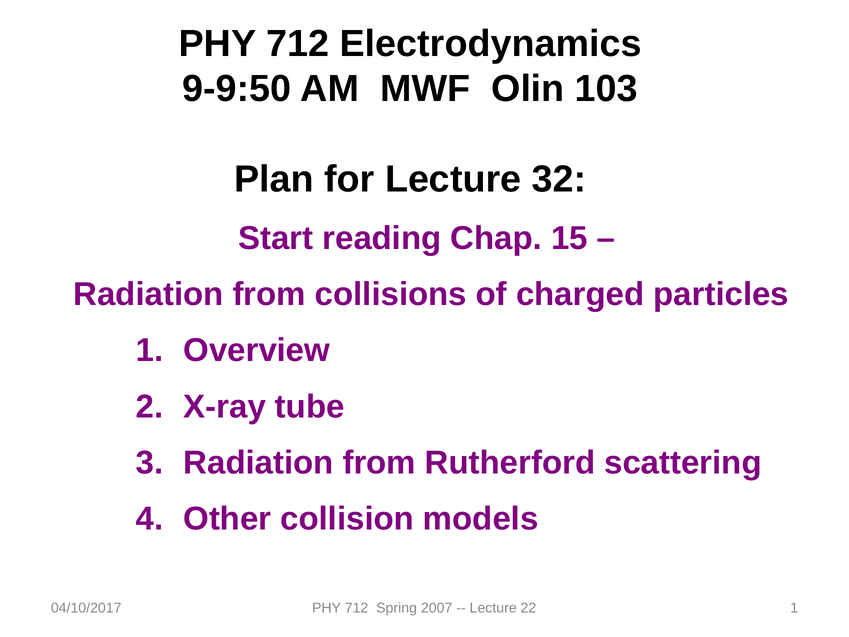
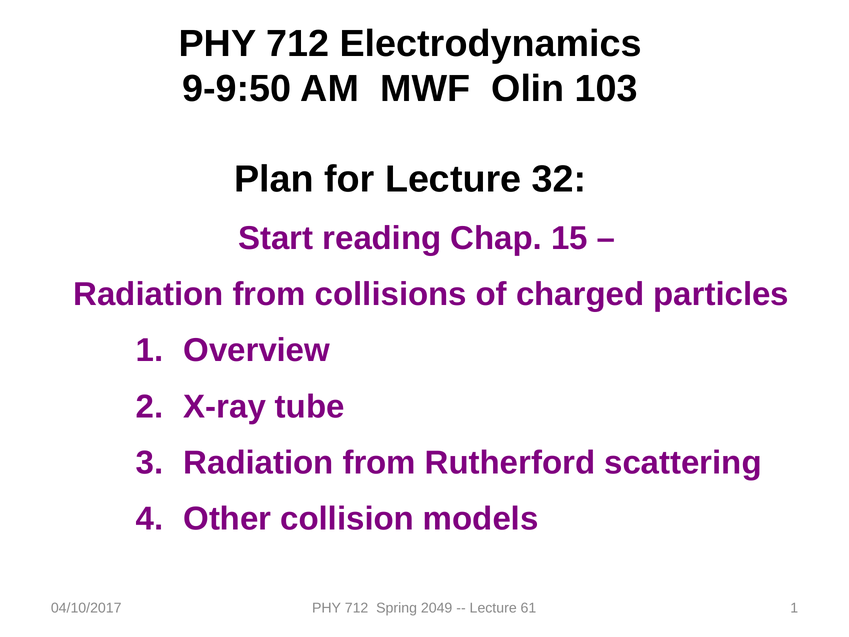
2007: 2007 -> 2049
22: 22 -> 61
